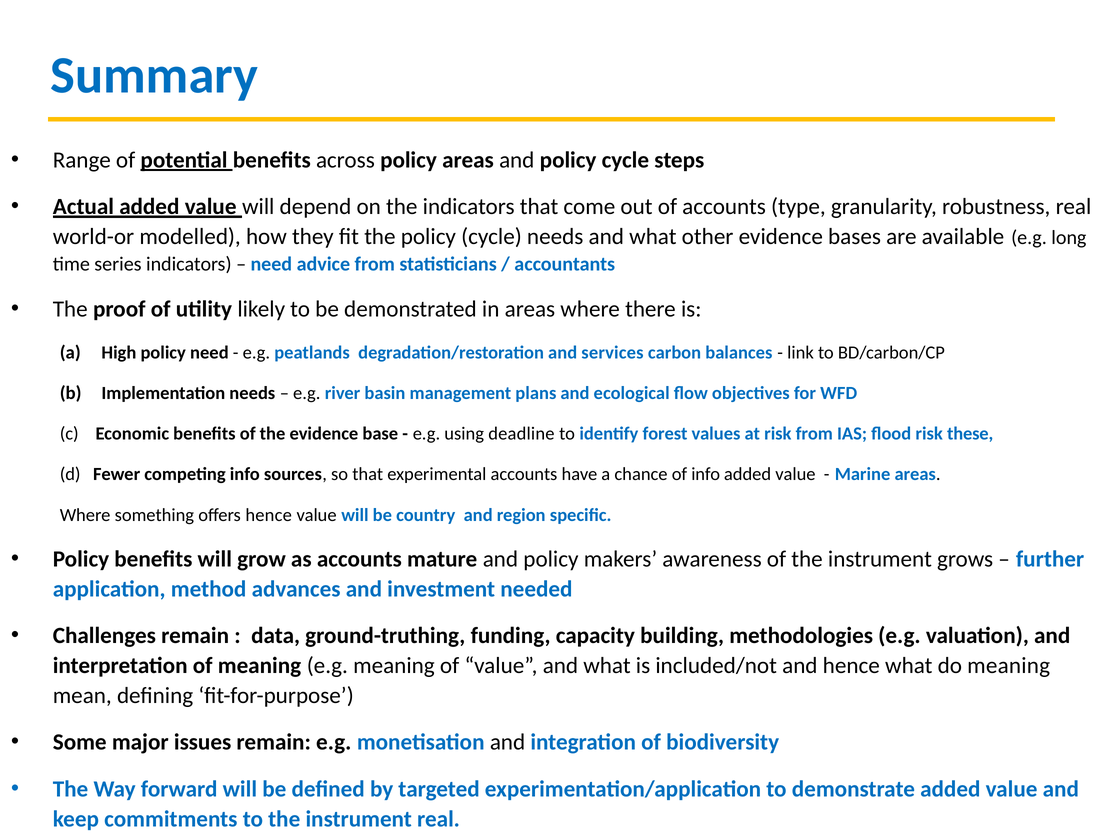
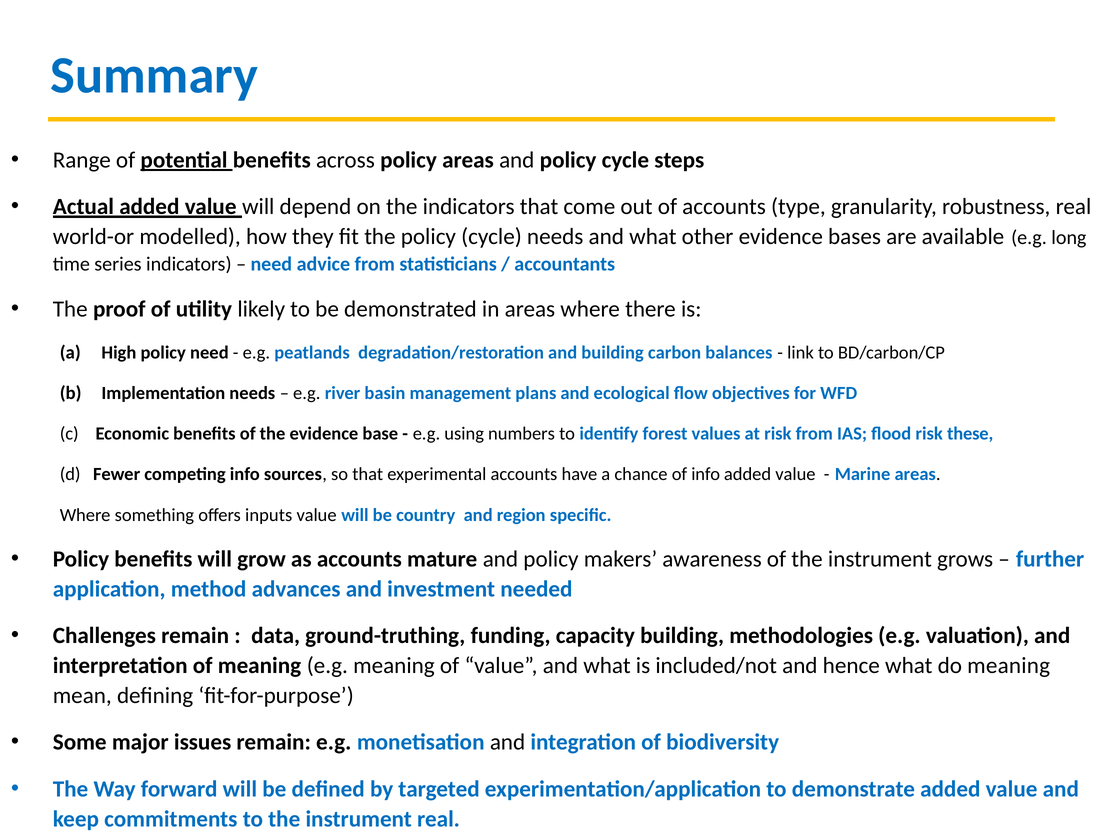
and services: services -> building
deadline: deadline -> numbers
offers hence: hence -> inputs
